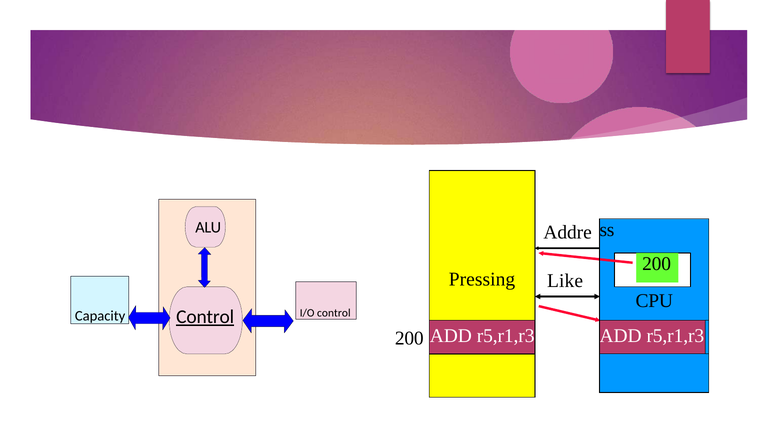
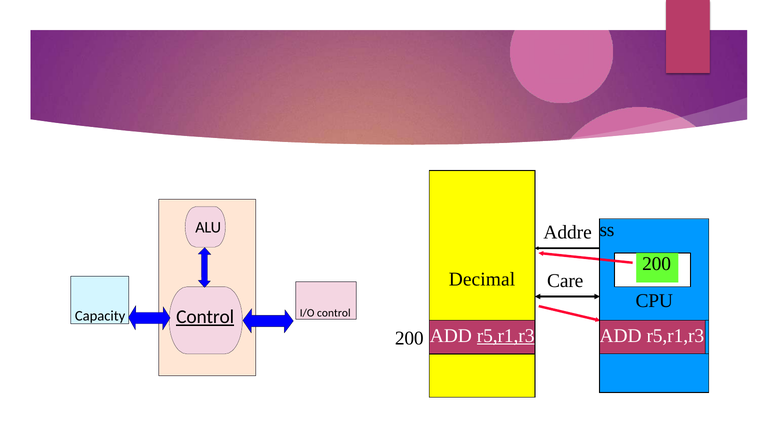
Pressing: Pressing -> Decimal
Like: Like -> Care
r5,r1,r3 at (506, 335) underline: none -> present
